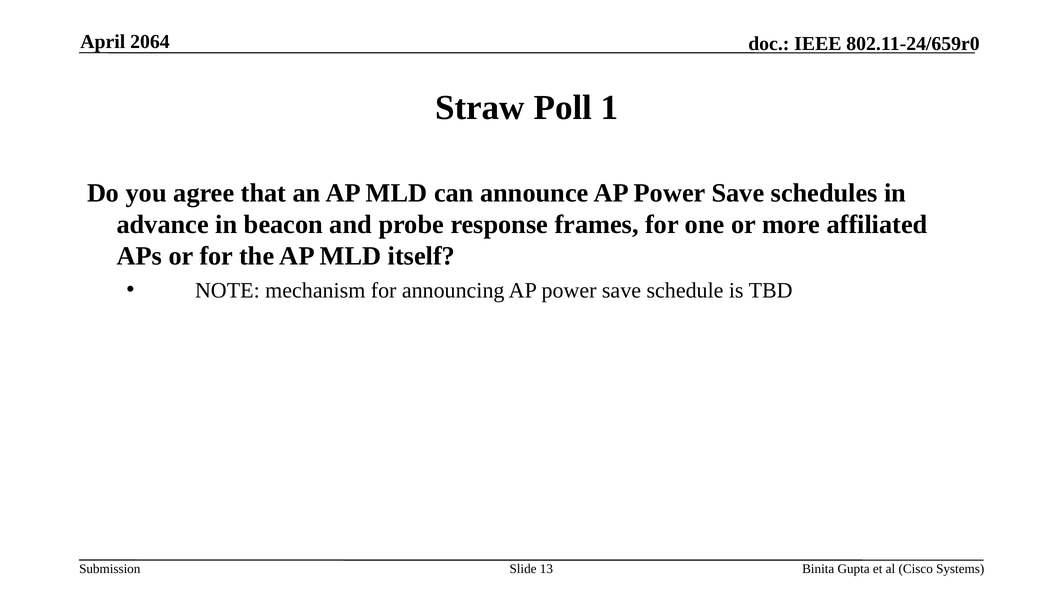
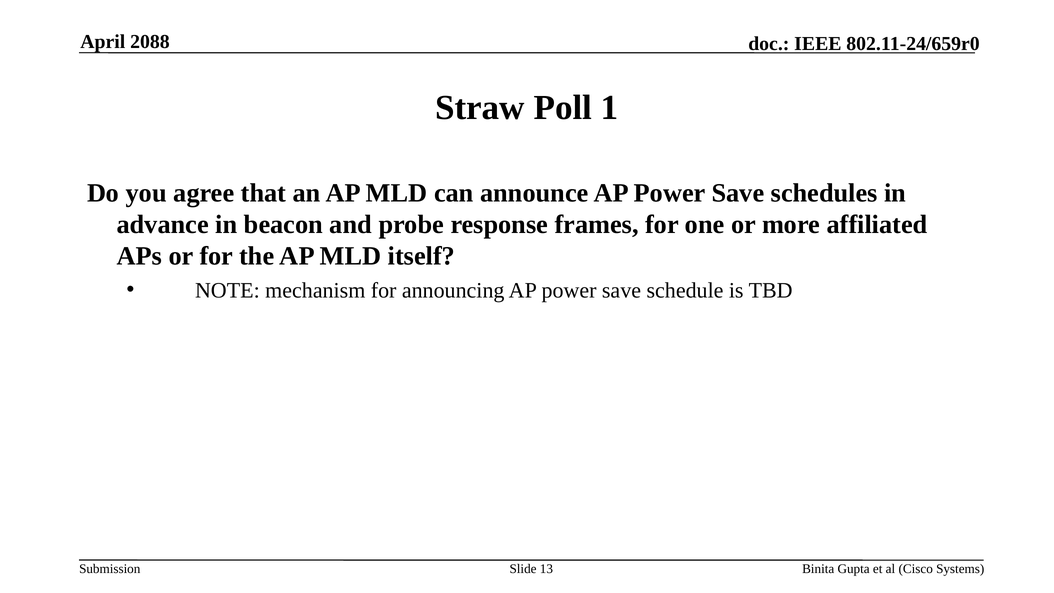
2064: 2064 -> 2088
